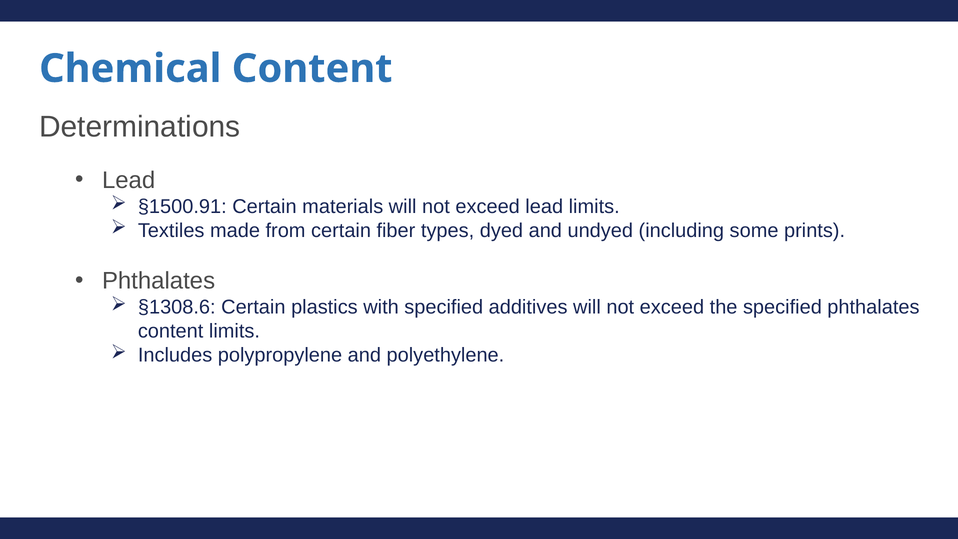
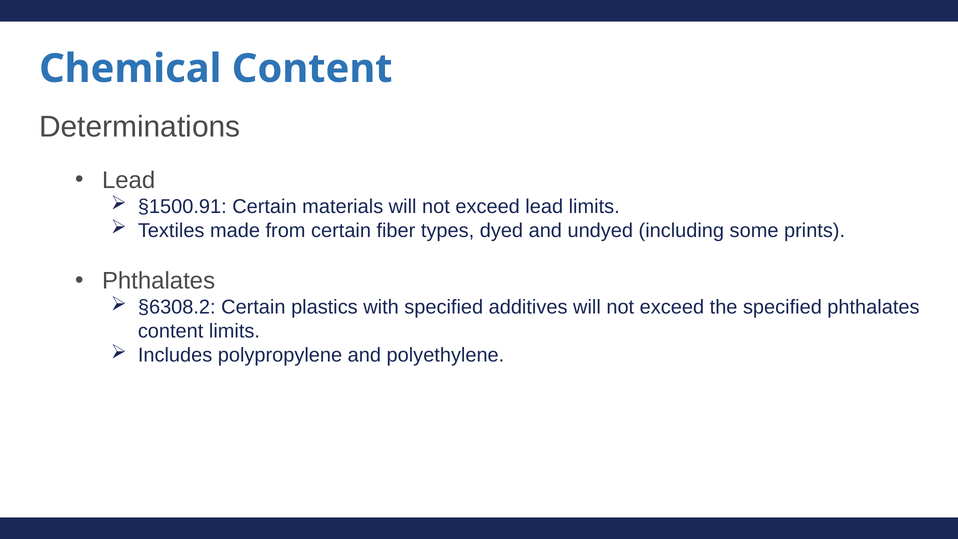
§1308.6: §1308.6 -> §6308.2
